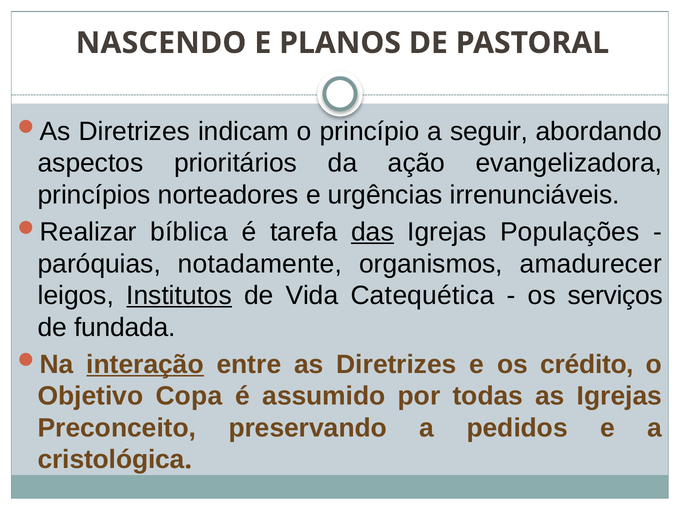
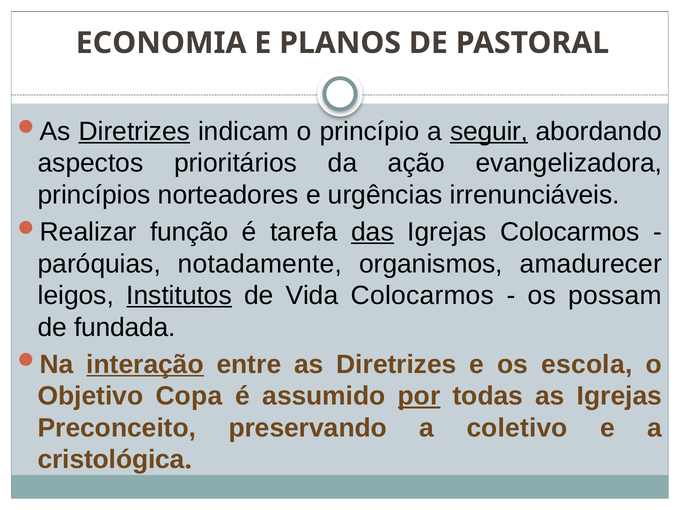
NASCENDO: NASCENDO -> ECONOMIA
Diretrizes at (134, 132) underline: none -> present
seguir underline: none -> present
bíblica: bíblica -> função
Igrejas Populações: Populações -> Colocarmos
Vida Catequética: Catequética -> Colocarmos
serviços: serviços -> possam
crédito: crédito -> escola
por underline: none -> present
pedidos: pedidos -> coletivo
